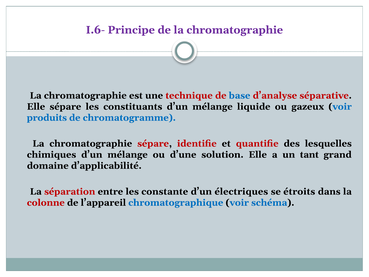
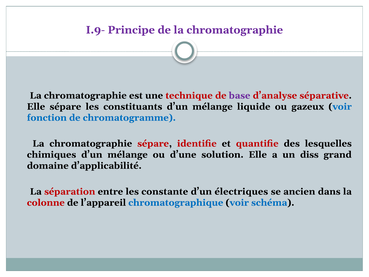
I.6-: I.6- -> I.9-
base colour: blue -> purple
produits: produits -> fonction
tant: tant -> diss
étroits: étroits -> ancien
